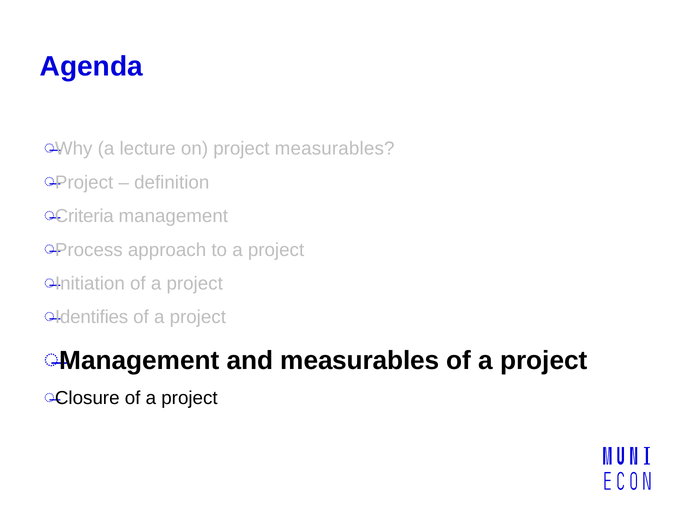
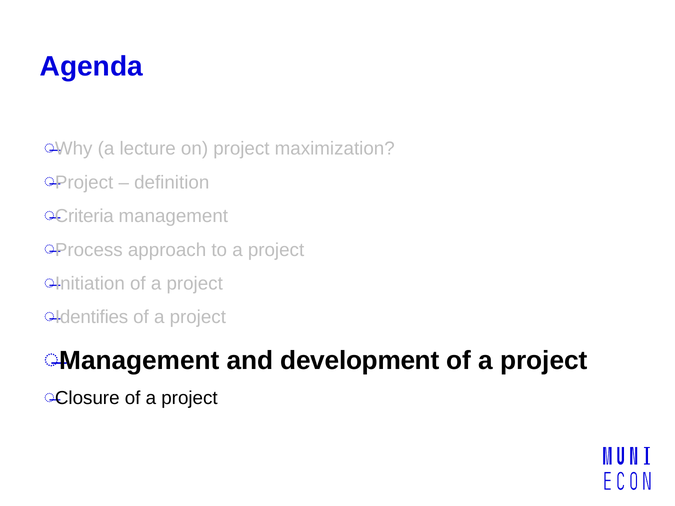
project measurables: measurables -> maximization
and measurables: measurables -> development
